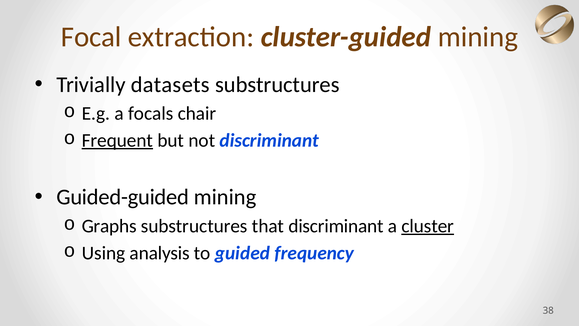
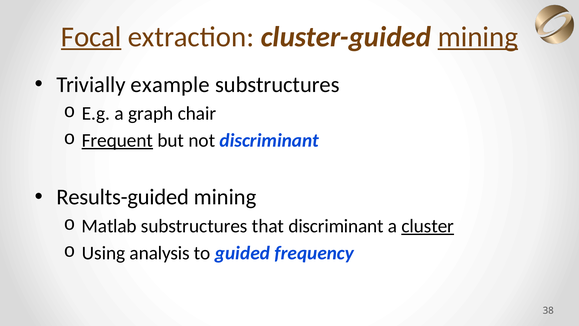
Focal underline: none -> present
mining at (478, 37) underline: none -> present
datasets: datasets -> example
focals: focals -> graph
Guided-guided: Guided-guided -> Results-guided
Graphs: Graphs -> Matlab
